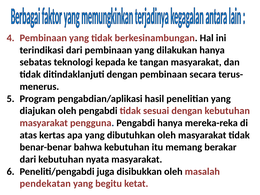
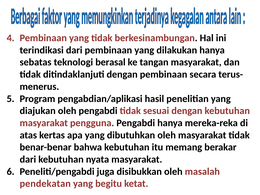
kepada: kepada -> berasal
